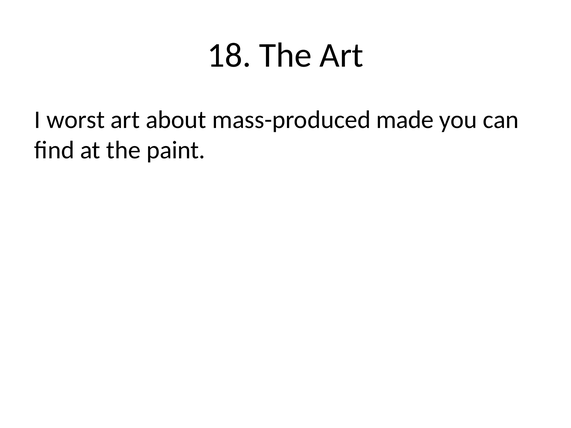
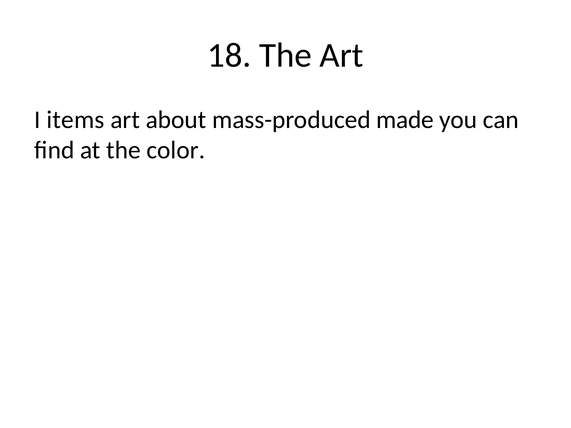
worst: worst -> items
paint: paint -> color
